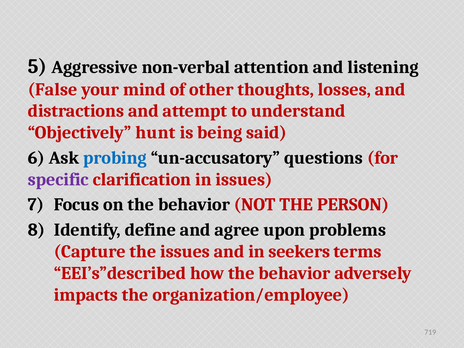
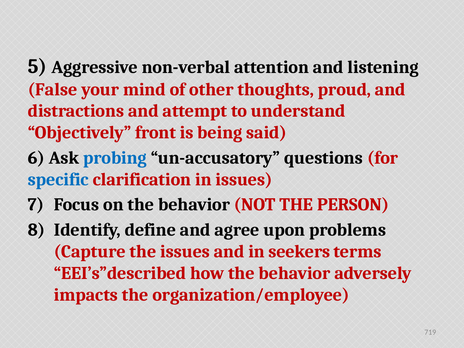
losses: losses -> proud
hunt: hunt -> front
specific colour: purple -> blue
